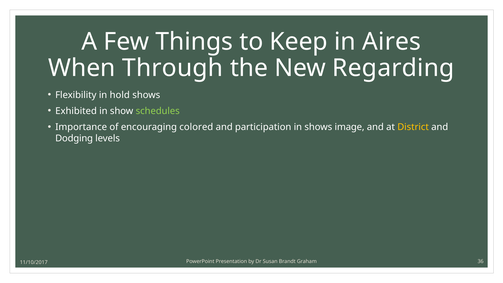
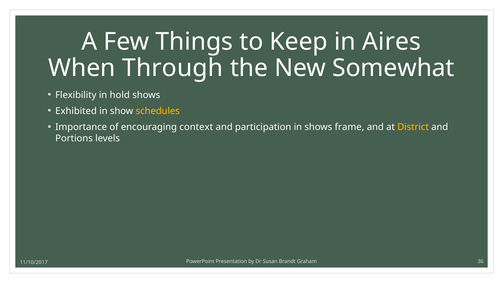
Regarding: Regarding -> Somewhat
schedules colour: light green -> yellow
colored: colored -> context
image: image -> frame
Dodging: Dodging -> Portions
